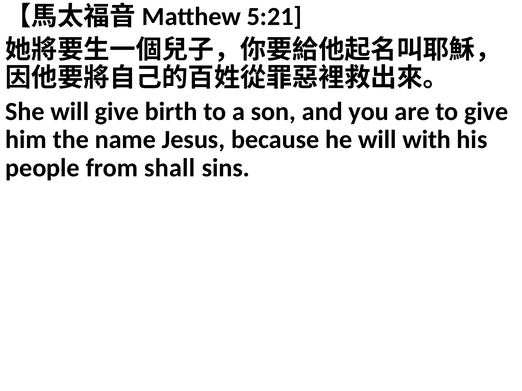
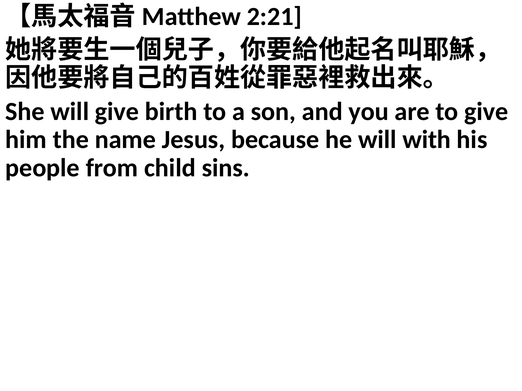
5:21: 5:21 -> 2:21
shall: shall -> child
